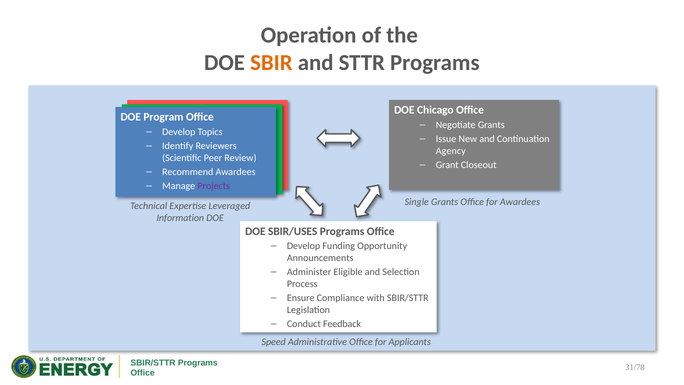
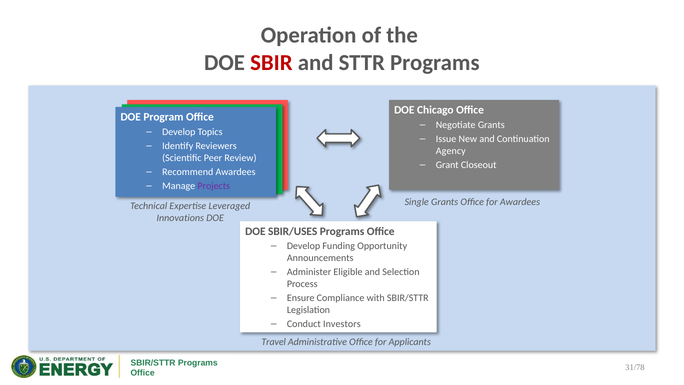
SBIR colour: orange -> red
Information: Information -> Innovations
Feedback: Feedback -> Investors
Speed: Speed -> Travel
